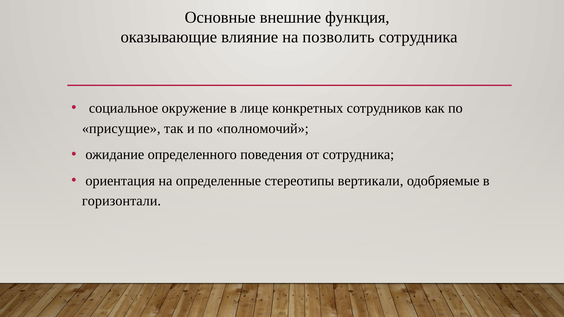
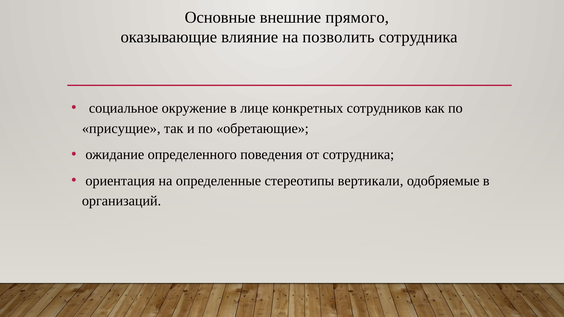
функция: функция -> прямого
полномочий: полномочий -> обретающие
горизонтали: горизонтали -> организаций
